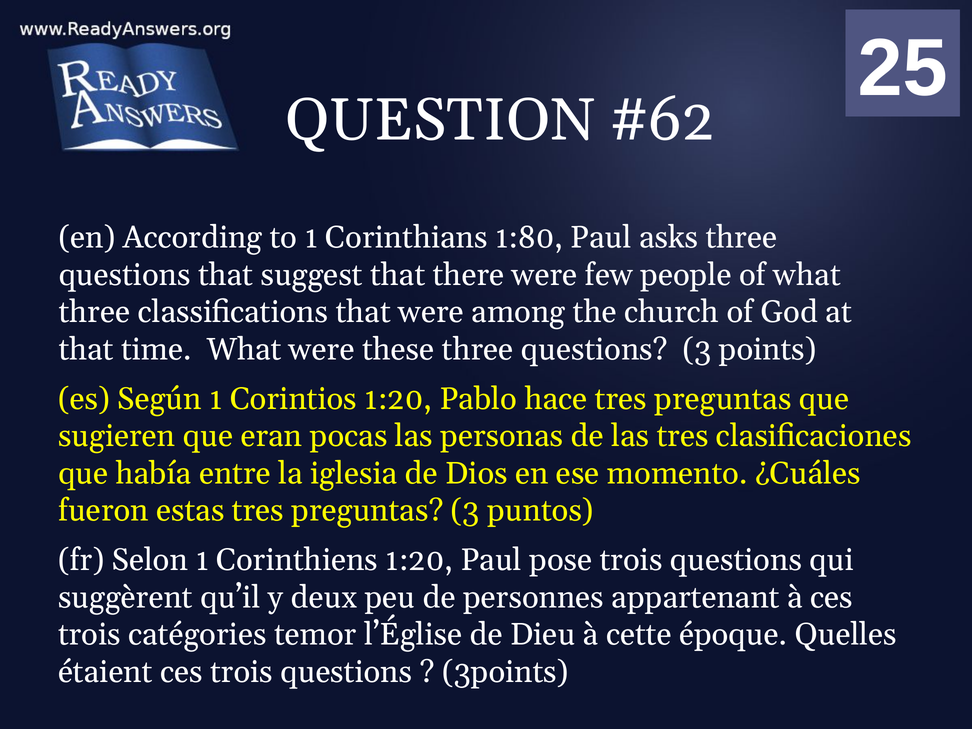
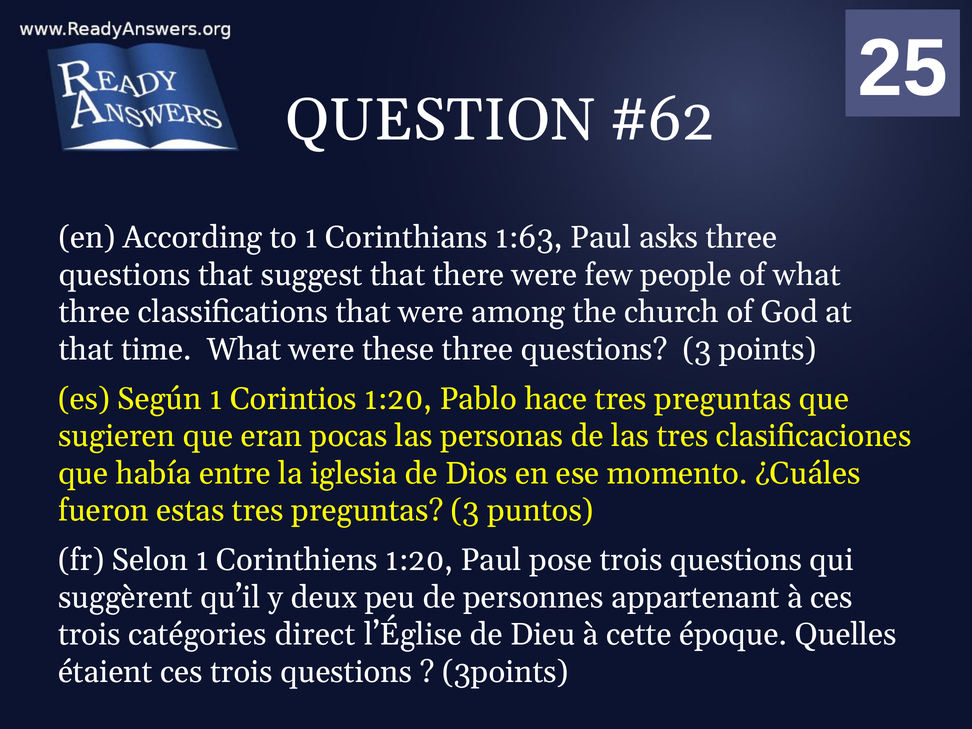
1:80: 1:80 -> 1:63
temor: temor -> direct
